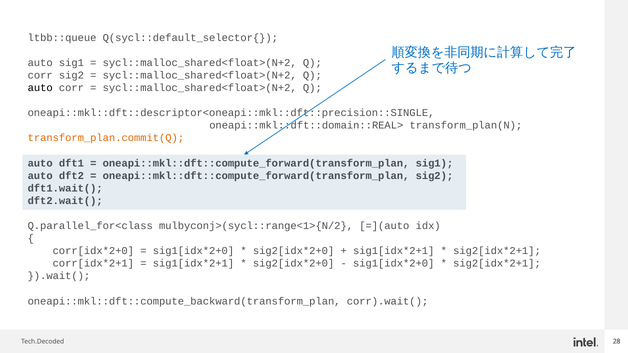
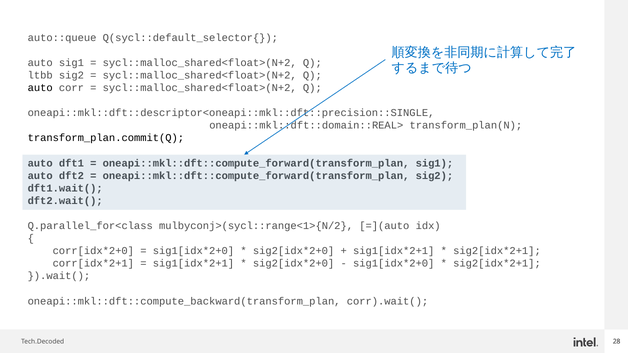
ltbb::queue: ltbb::queue -> auto::queue
corr at (40, 75): corr -> ltbb
transform_plan.commit(Q colour: orange -> black
